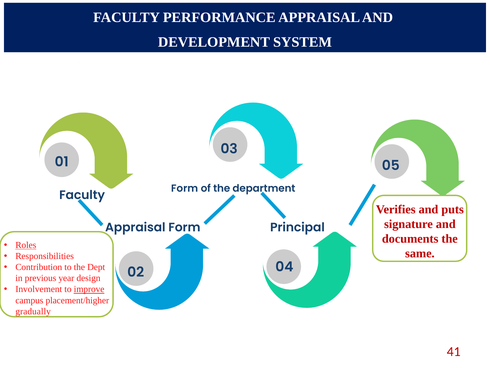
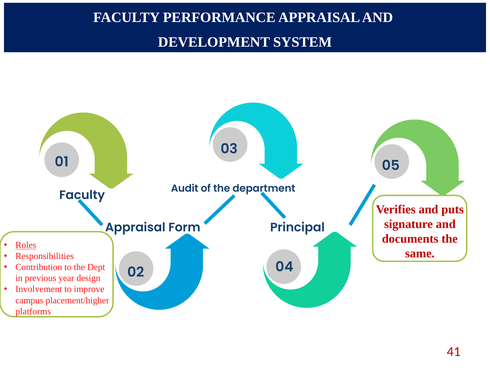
Form at (185, 188): Form -> Audit
improve underline: present -> none
gradually: gradually -> platforms
